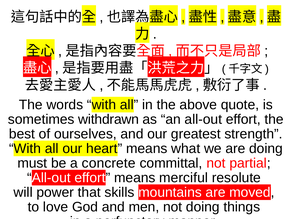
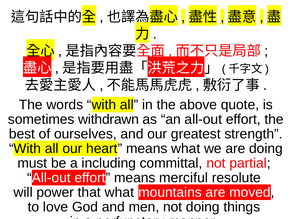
concrete: concrete -> including
that skills: skills -> what
